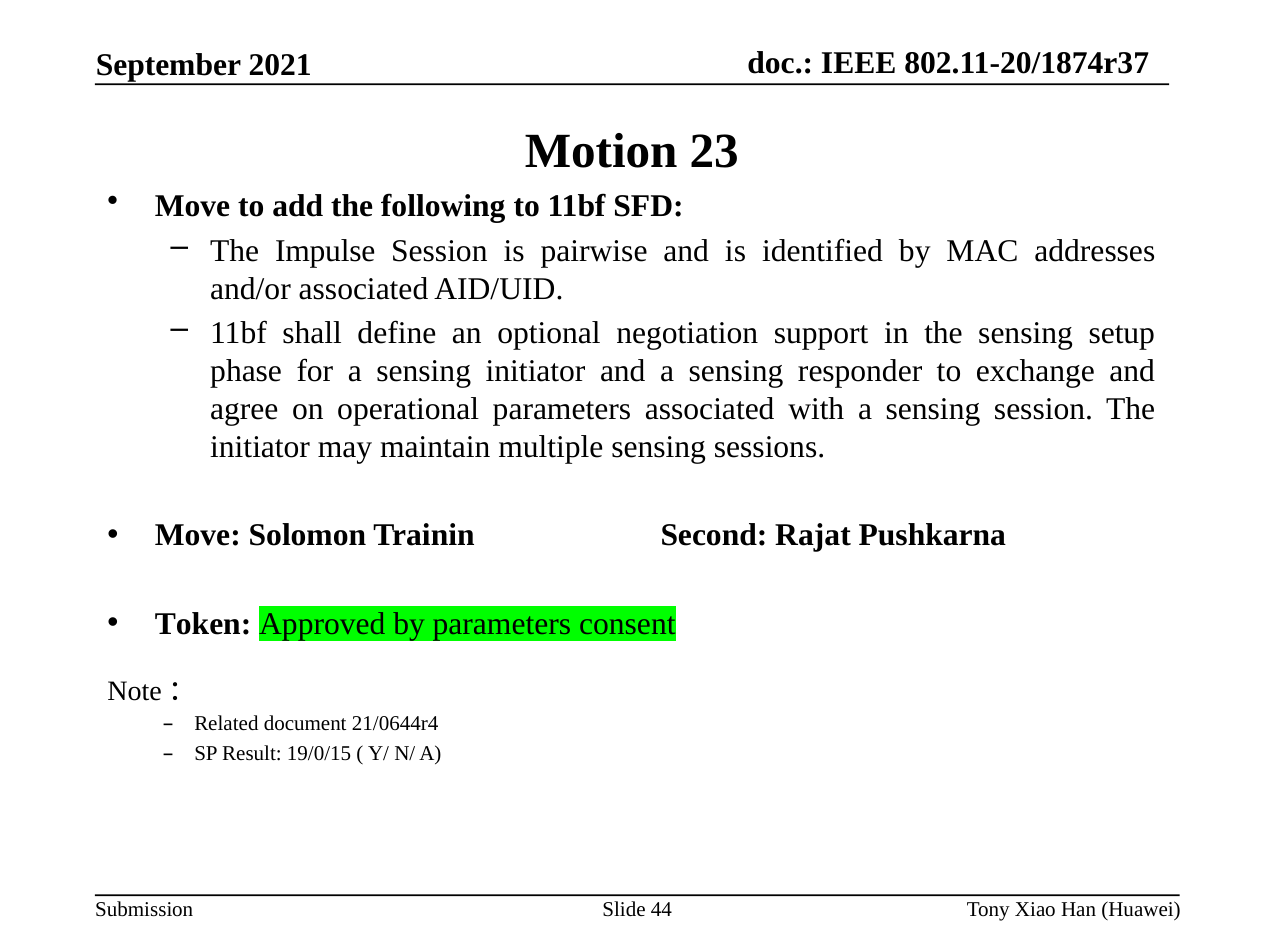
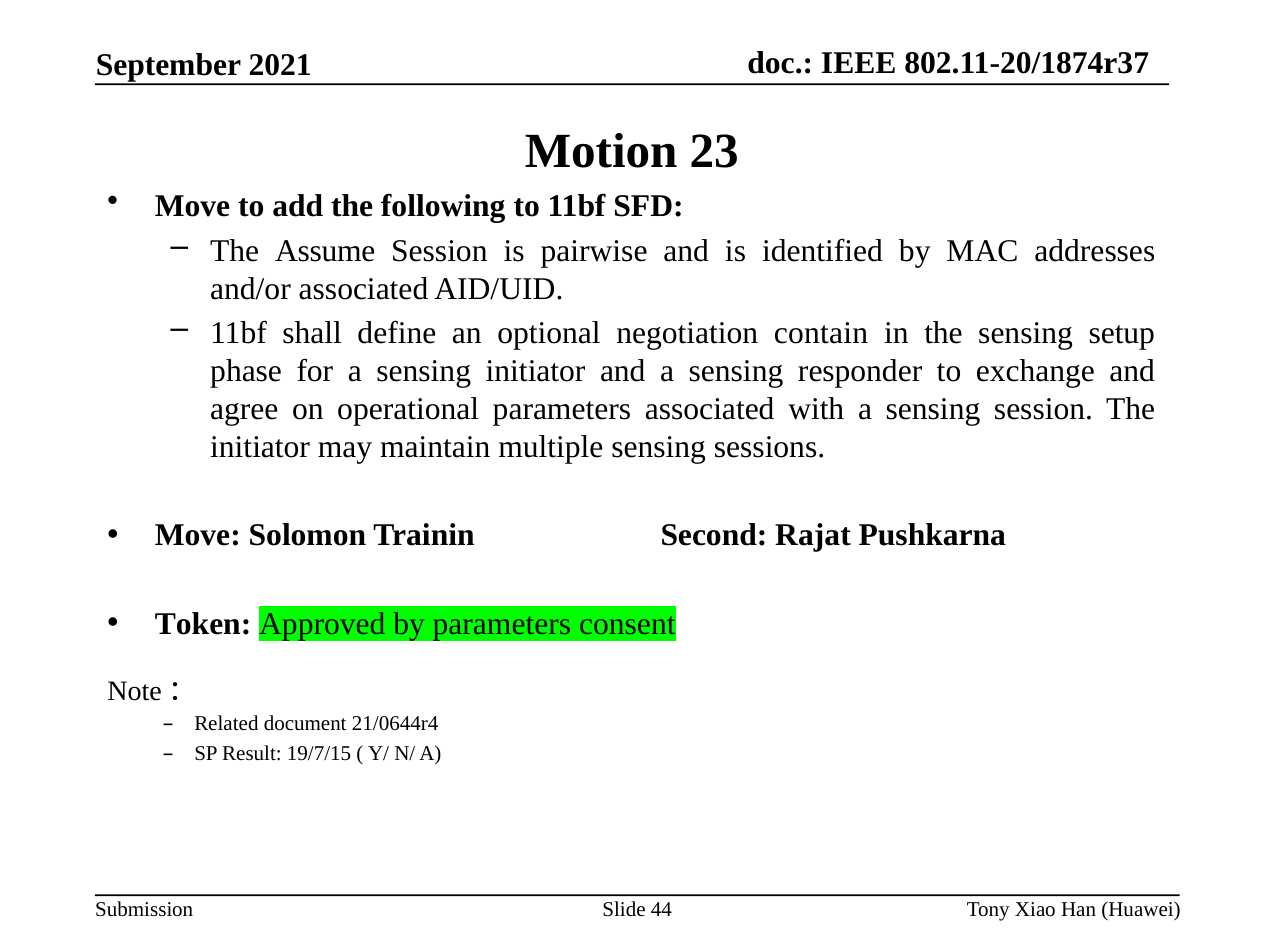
Impulse: Impulse -> Assume
support: support -> contain
19/0/15: 19/0/15 -> 19/7/15
